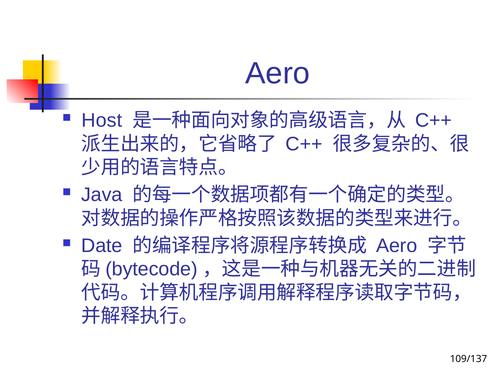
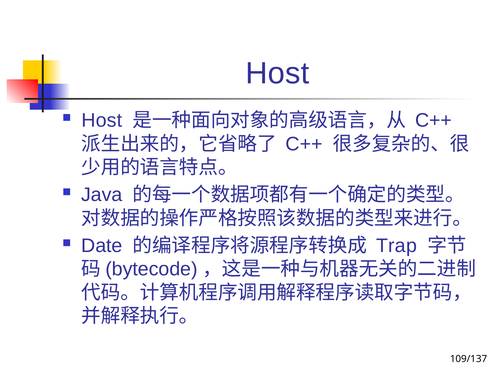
Aero at (278, 73): Aero -> Host
Aero at (397, 246): Aero -> Trap
